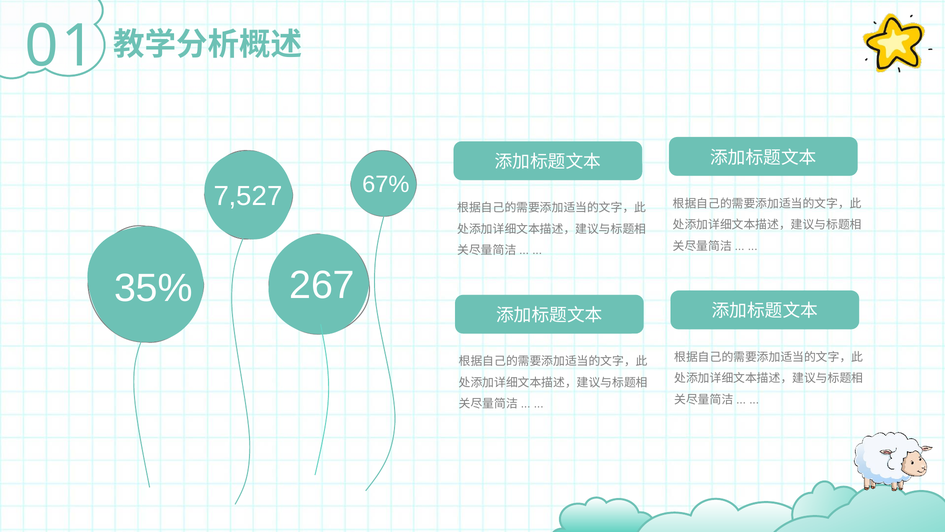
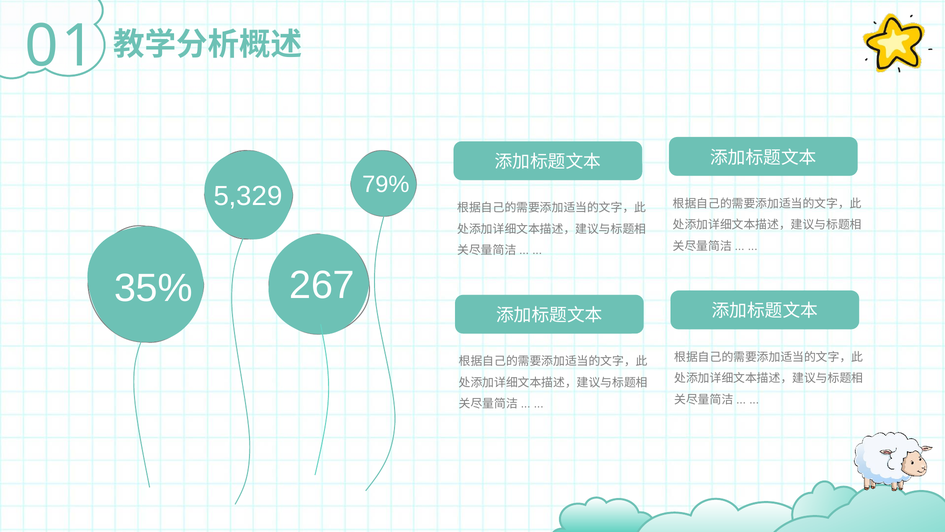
67%: 67% -> 79%
7,527: 7,527 -> 5,329
